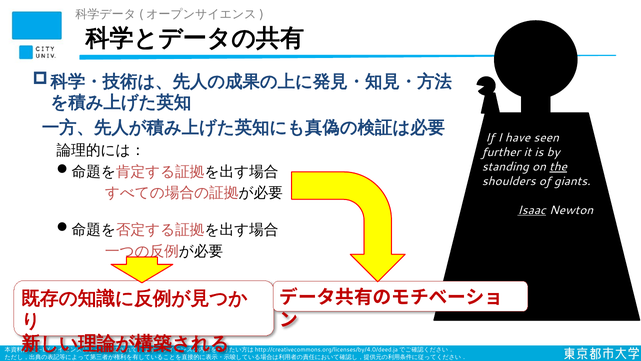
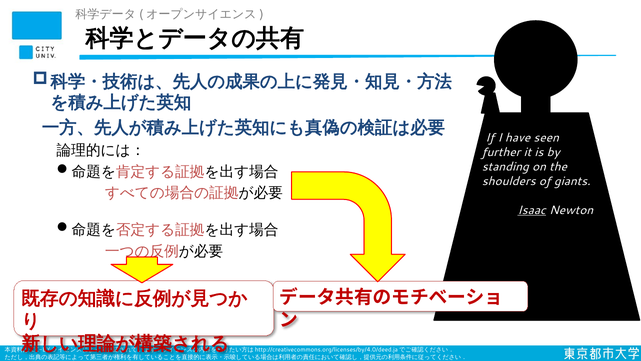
the underline: present -> none
